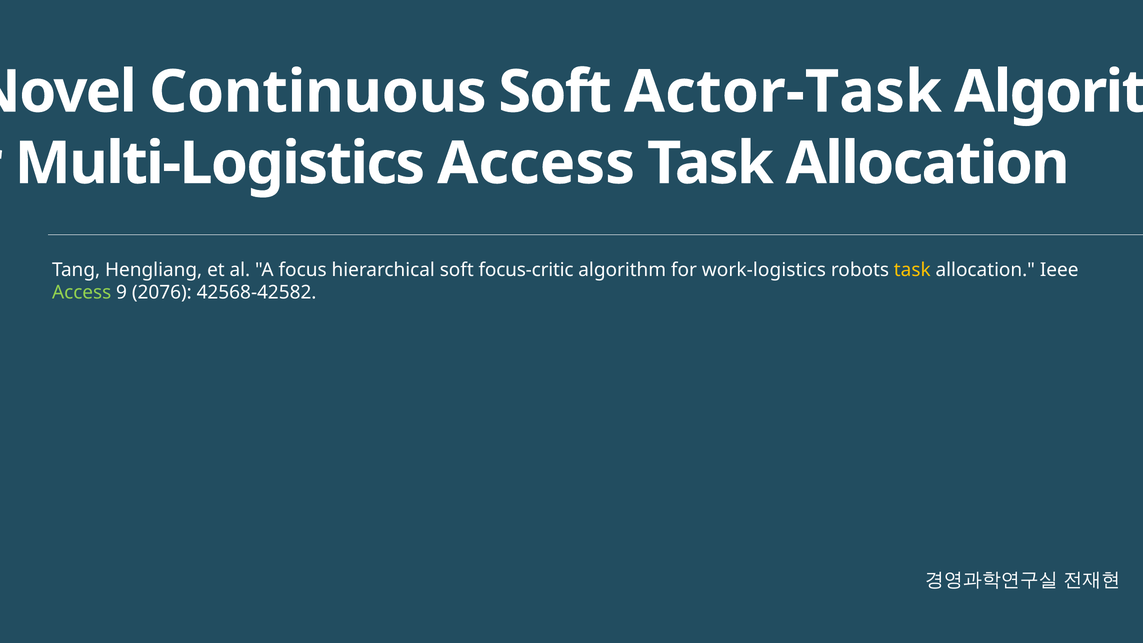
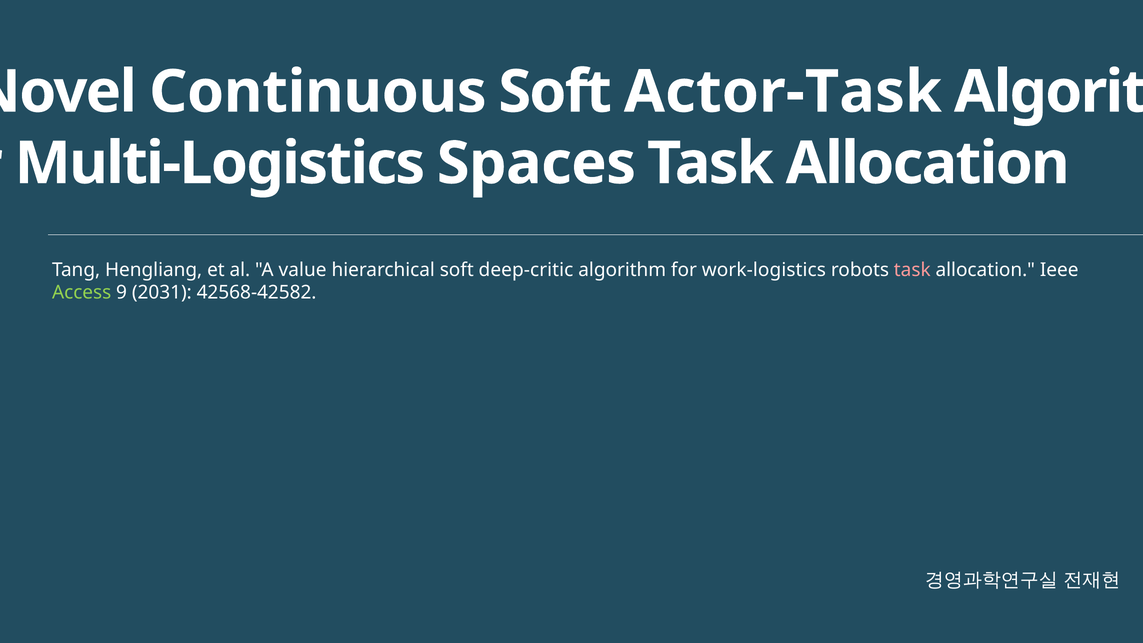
Multi-Logistics Access: Access -> Spaces
focus: focus -> value
focus-critic: focus-critic -> deep-critic
task at (912, 270) colour: yellow -> pink
2076: 2076 -> 2031
